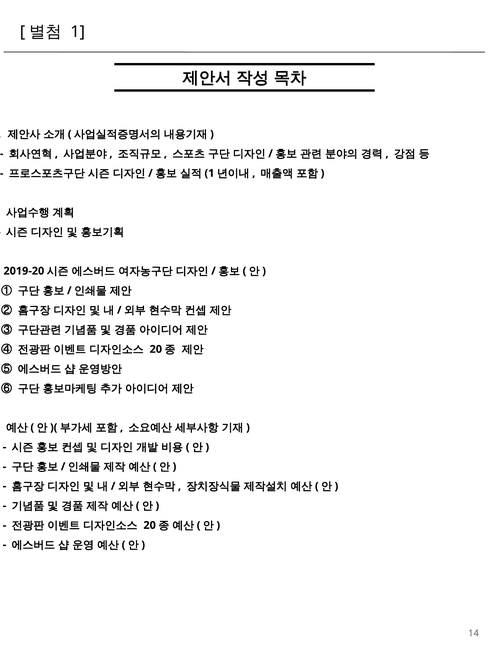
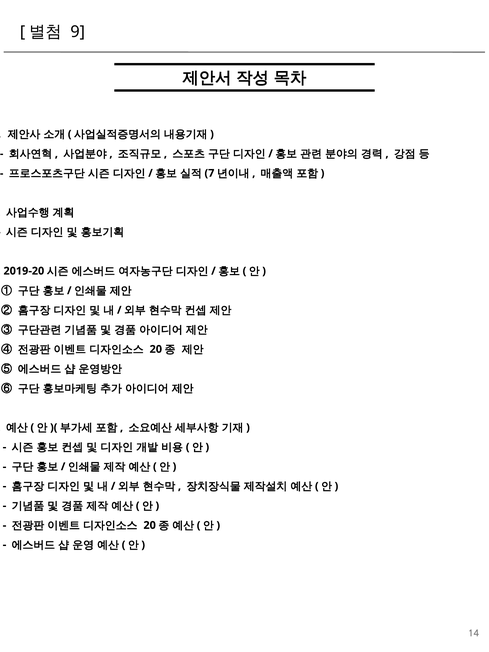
1 at (78, 32): 1 -> 9
1 at (209, 173): 1 -> 7
